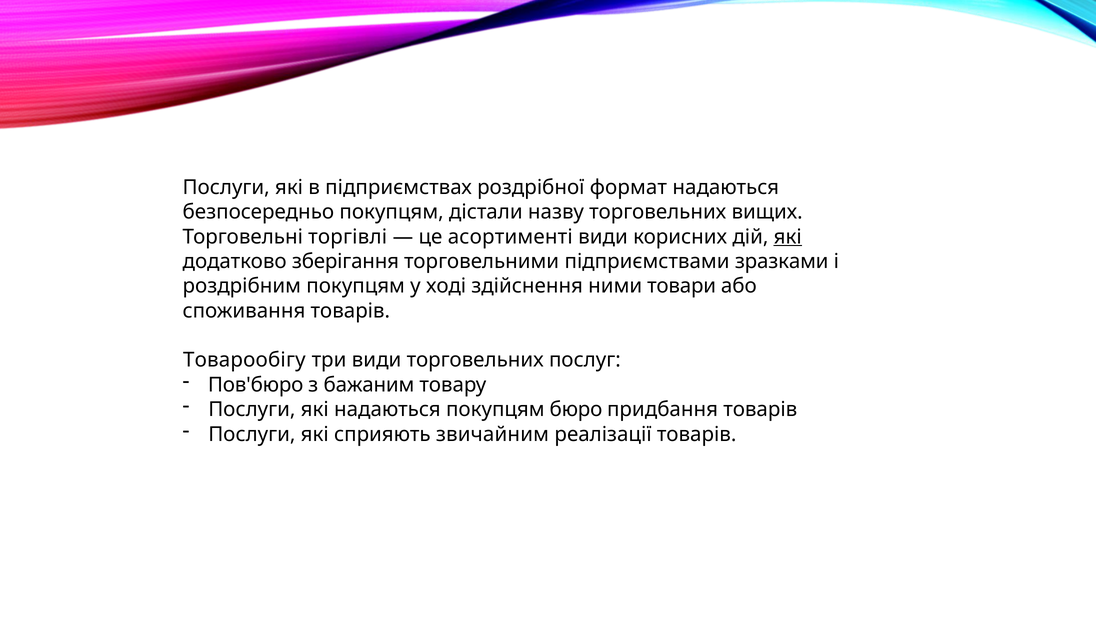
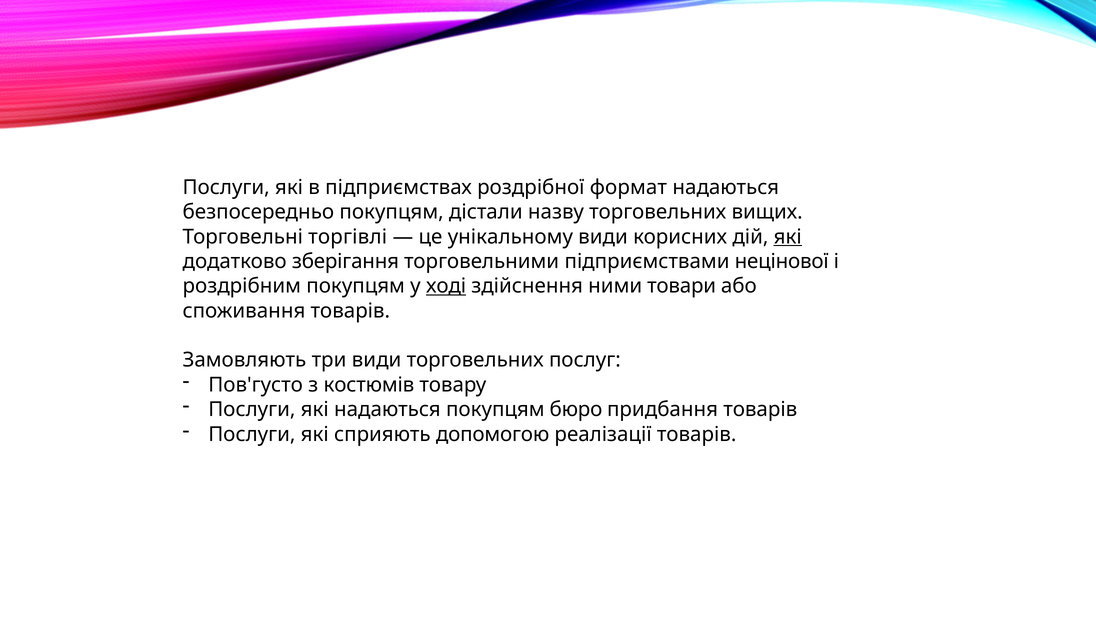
асортименті: асортименті -> унікальному
зразками: зразками -> нецінової
ході underline: none -> present
Товарообігу: Товарообігу -> Замовляють
Пов'бюро: Пов'бюро -> Пов'густо
бажаним: бажаним -> костюмів
звичайним: звичайним -> допомогою
